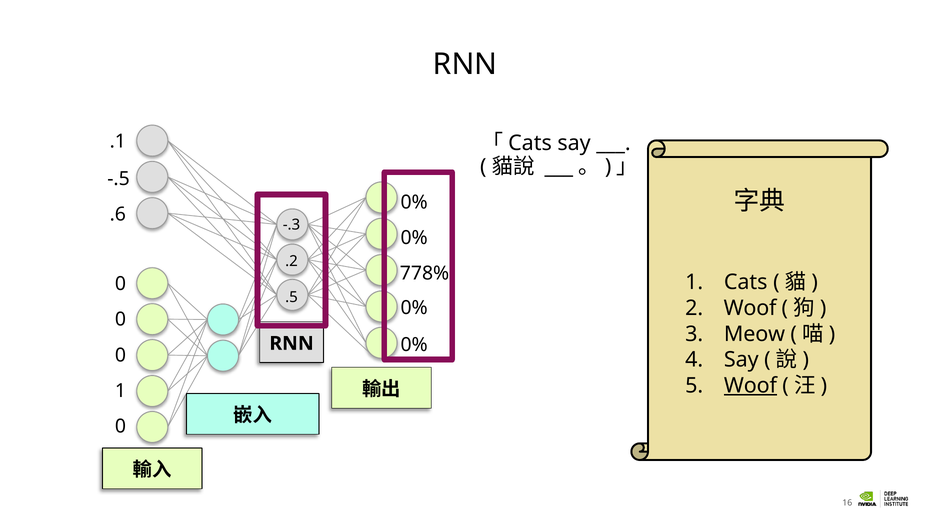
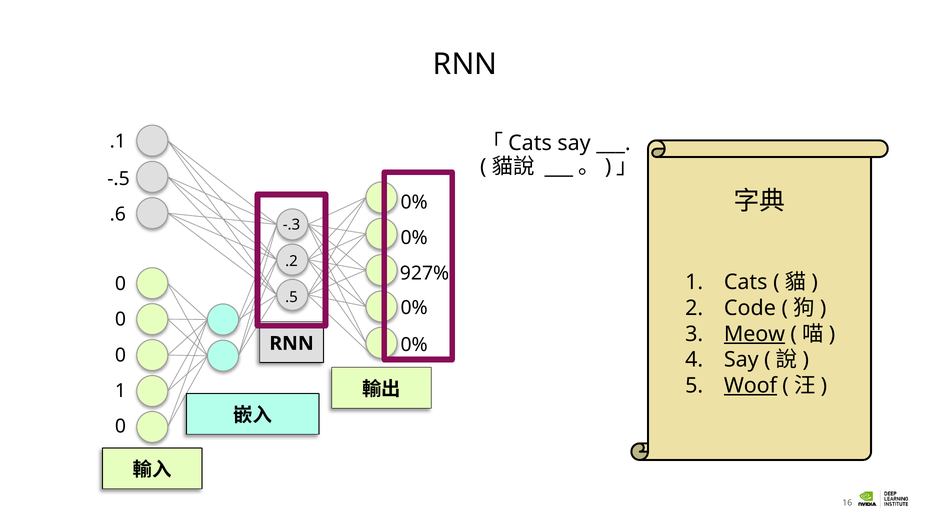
778%: 778% -> 927%
Woof at (750, 308): Woof -> Code
Meow underline: none -> present
